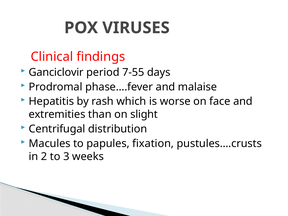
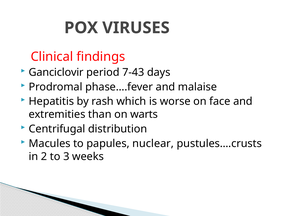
7-55: 7-55 -> 7-43
slight: slight -> warts
fixation: fixation -> nuclear
